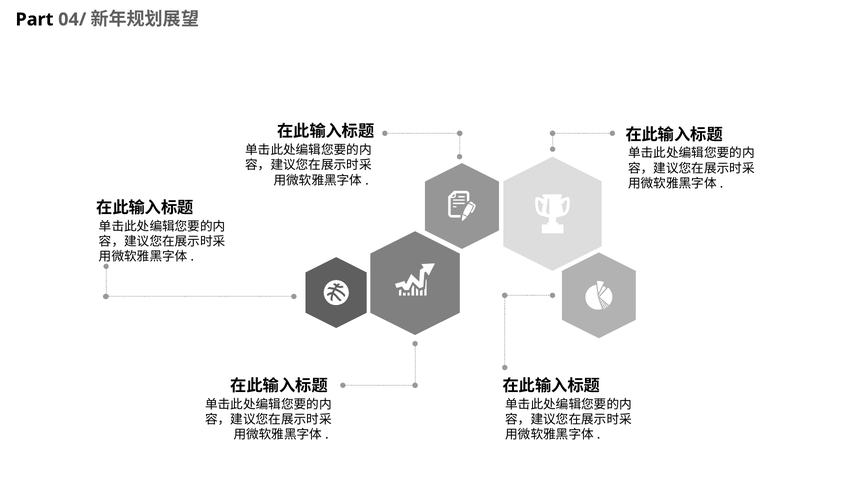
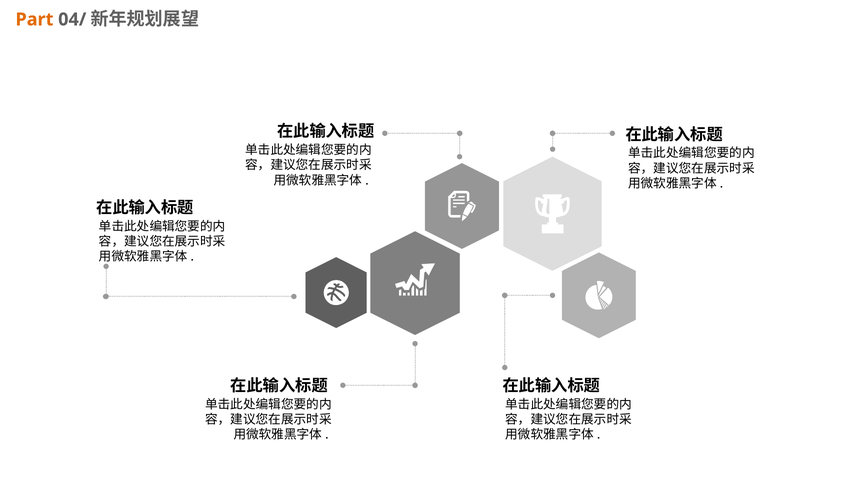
Part colour: black -> orange
